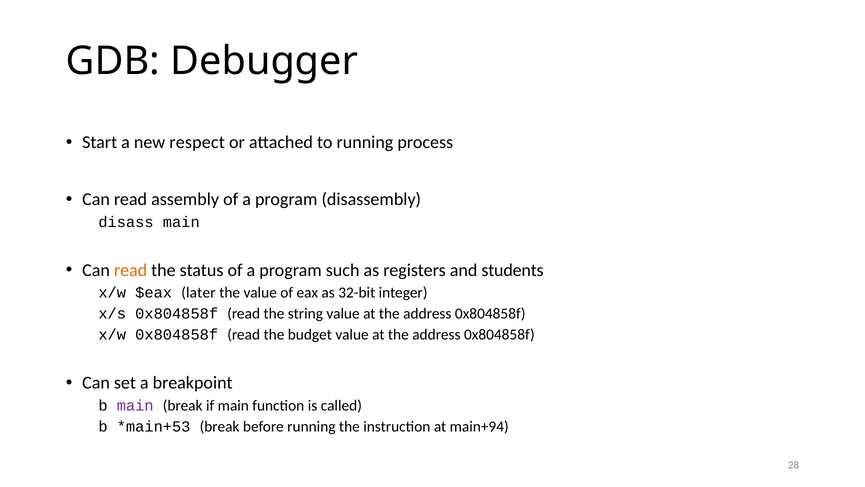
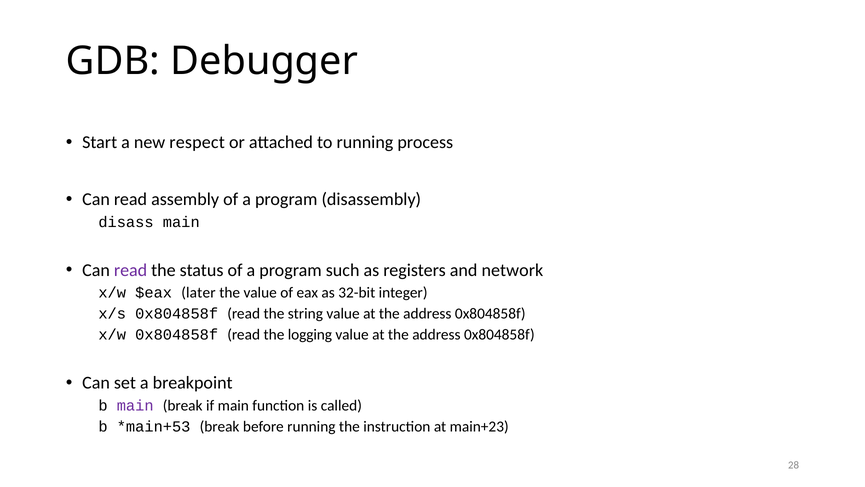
read at (131, 270) colour: orange -> purple
students: students -> network
budget: budget -> logging
main+94: main+94 -> main+23
